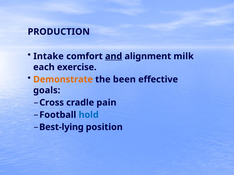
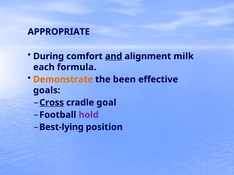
PRODUCTION: PRODUCTION -> APPROPRIATE
Intake: Intake -> During
exercise: exercise -> formula
Cross underline: none -> present
pain: pain -> goal
hold colour: blue -> purple
